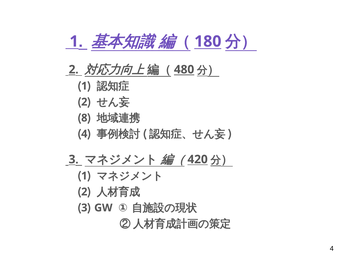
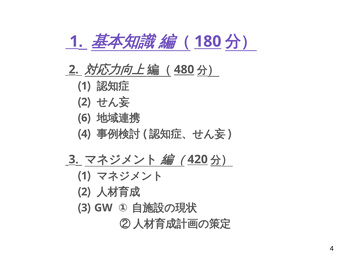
8: 8 -> 6
